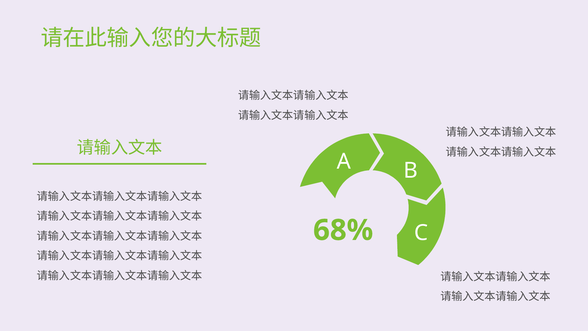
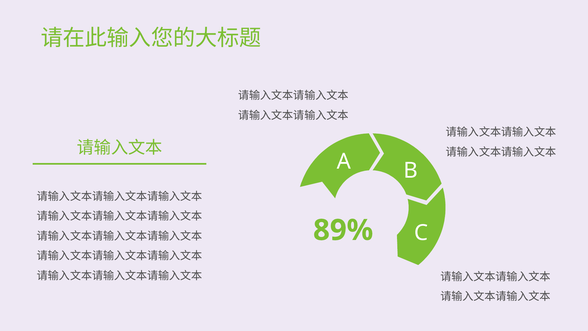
68%: 68% -> 89%
